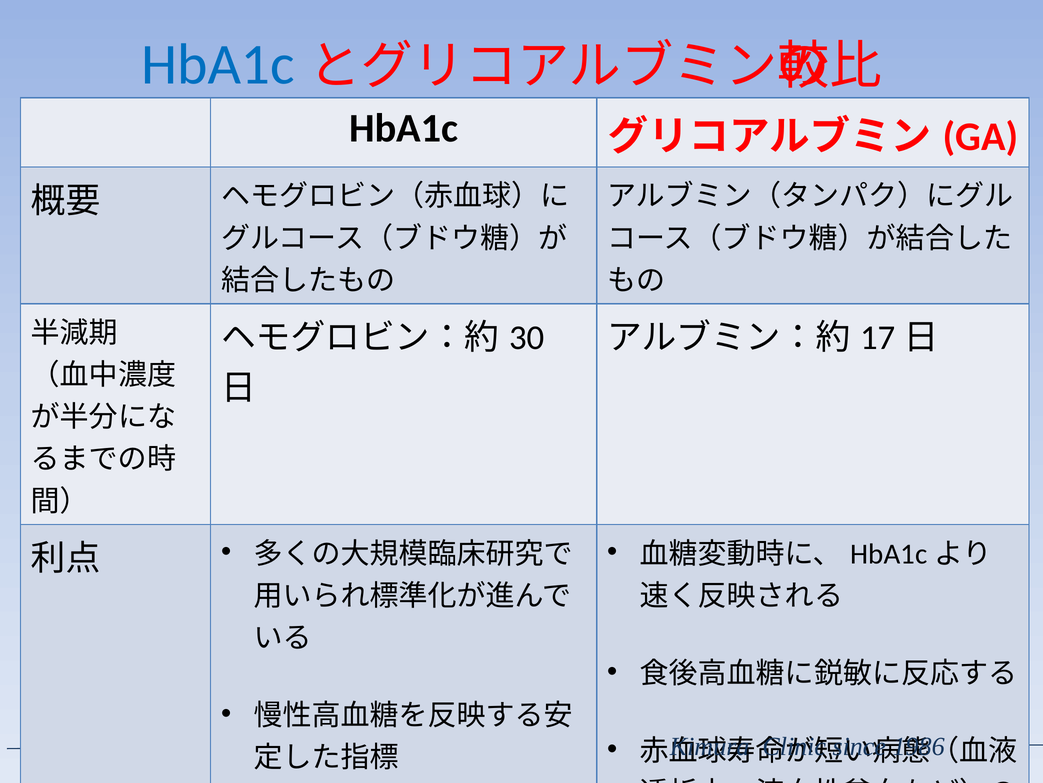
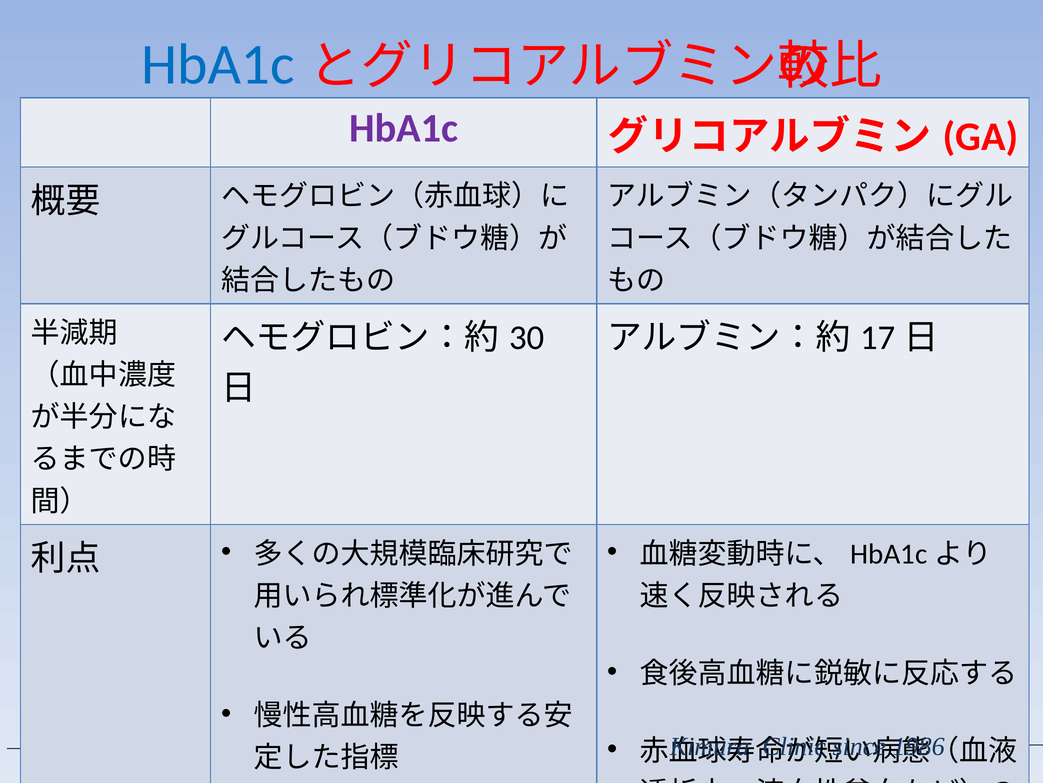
HbA1c at (404, 128) colour: black -> purple
